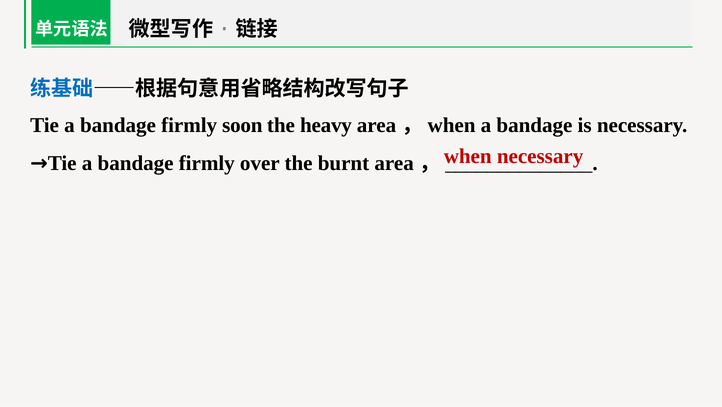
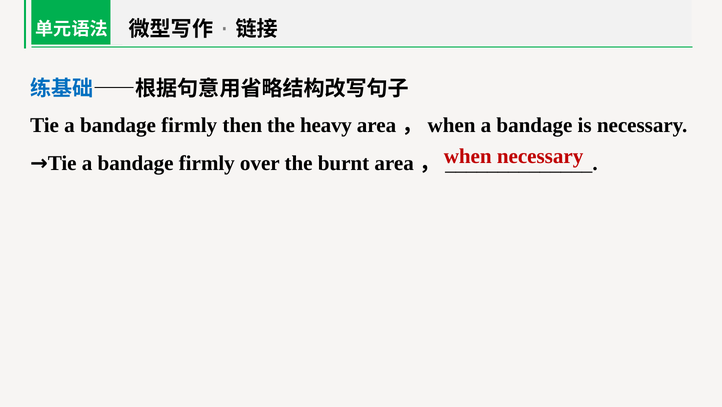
soon: soon -> then
